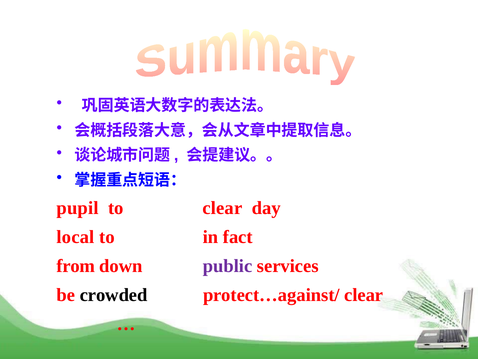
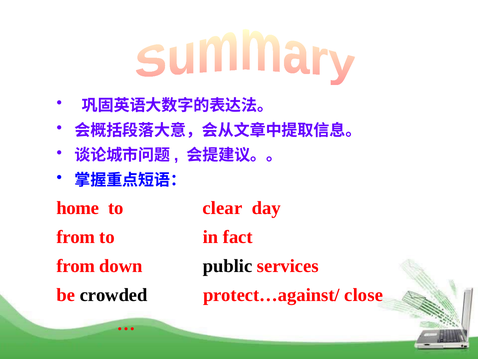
pupil: pupil -> home
local at (76, 237): local -> from
public colour: purple -> black
protect…against/ clear: clear -> close
